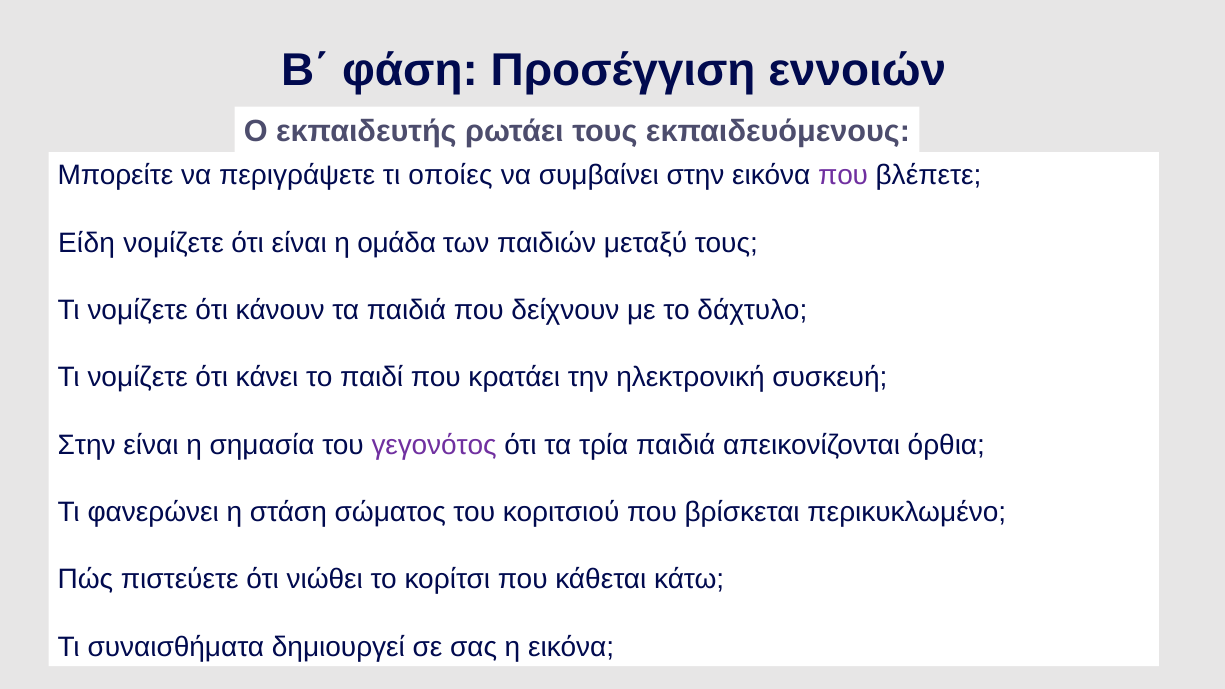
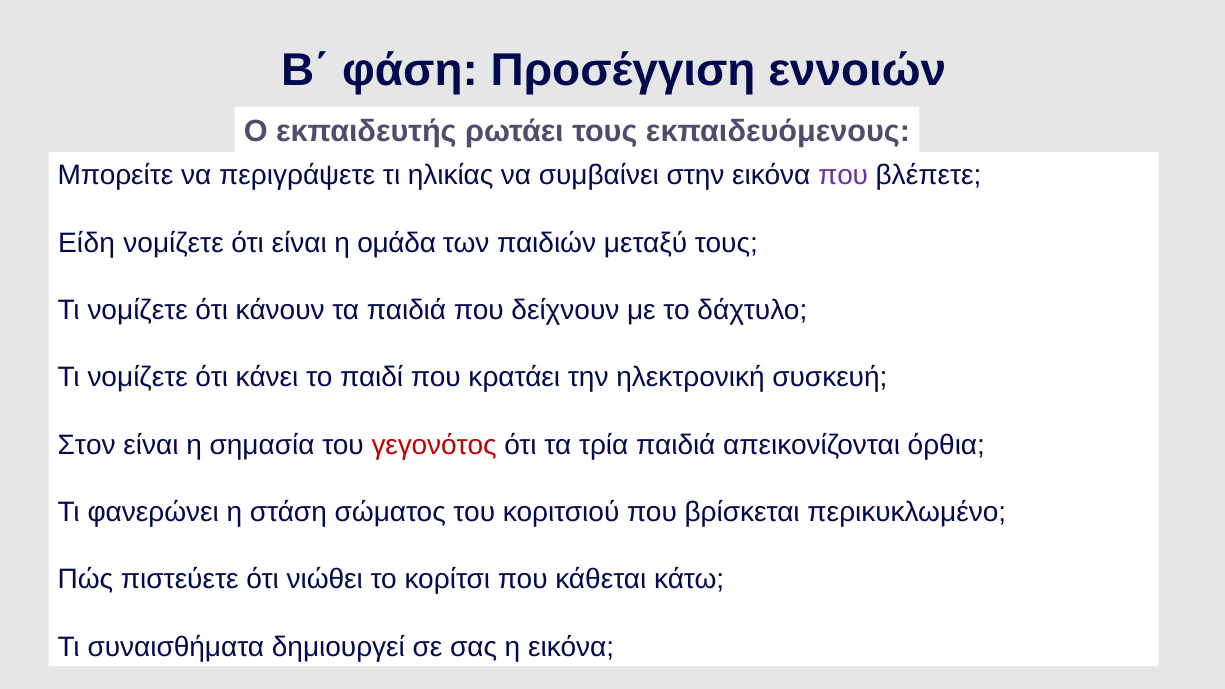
οποίες: οποίες -> ηλικίας
Στην at (87, 445): Στην -> Στον
γεγονότος colour: purple -> red
